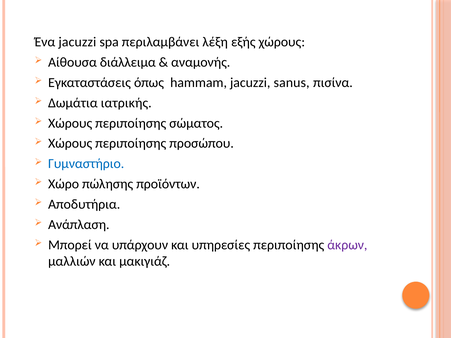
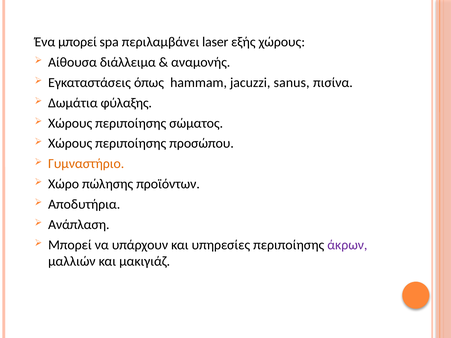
Ένα jacuzzi: jacuzzi -> μπορεί
λέξη: λέξη -> laser
ιατρικής: ιατρικής -> φύλαξης
Γυμναστήριο colour: blue -> orange
